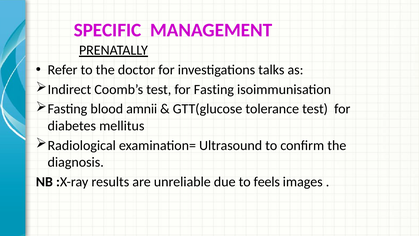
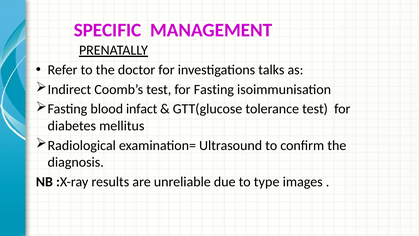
amnii: amnii -> infact
feels: feels -> type
